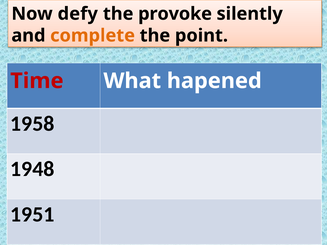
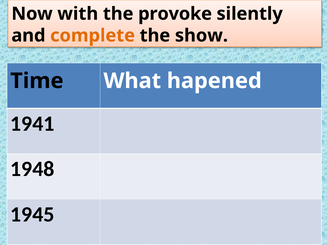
defy: defy -> with
point: point -> show
Time colour: red -> black
1958: 1958 -> 1941
1951: 1951 -> 1945
